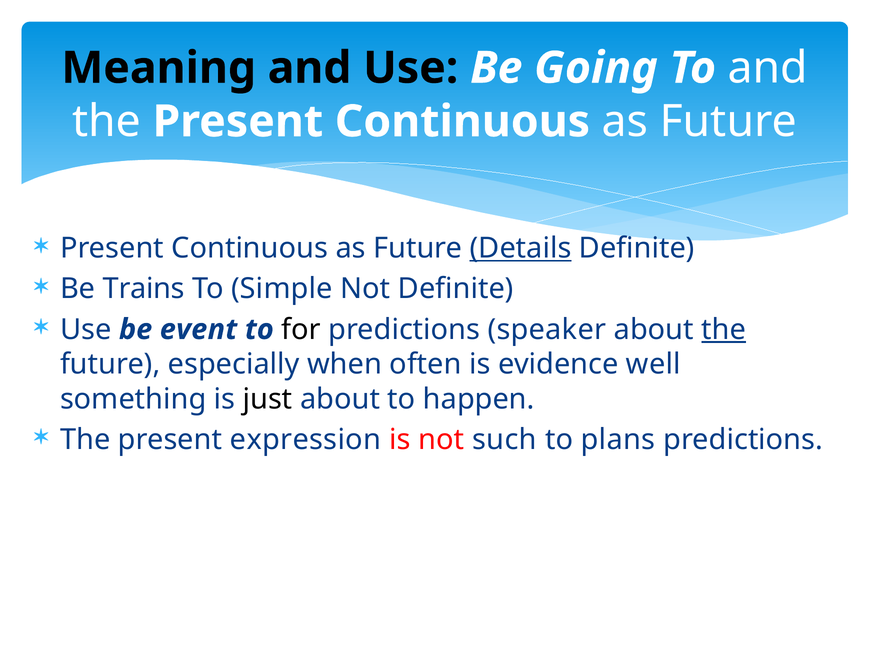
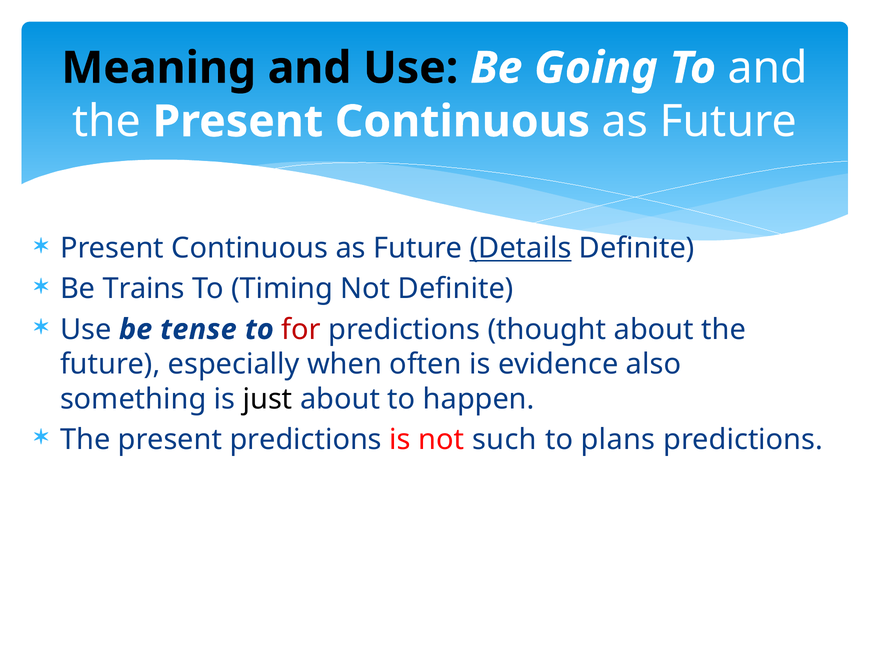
Simple: Simple -> Timing
event: event -> tense
for colour: black -> red
speaker: speaker -> thought
the at (724, 329) underline: present -> none
well: well -> also
present expression: expression -> predictions
